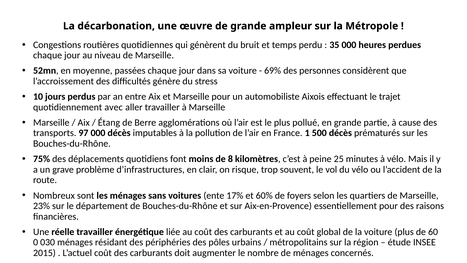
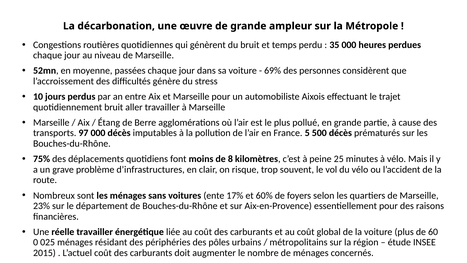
quotidiennement avec: avec -> bruit
1: 1 -> 5
030: 030 -> 025
